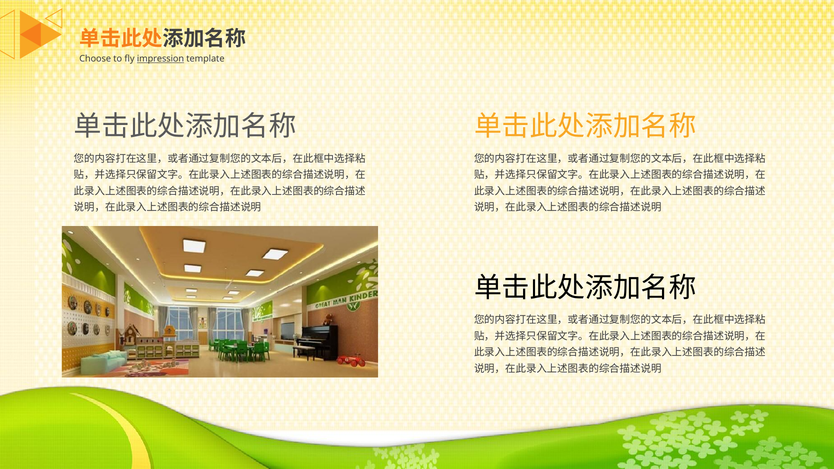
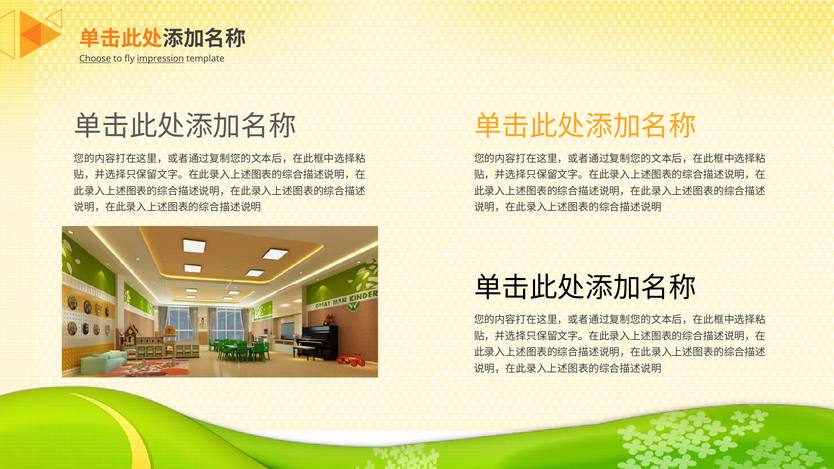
Choose underline: none -> present
